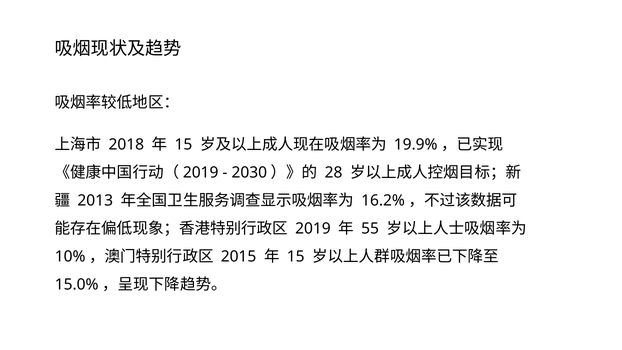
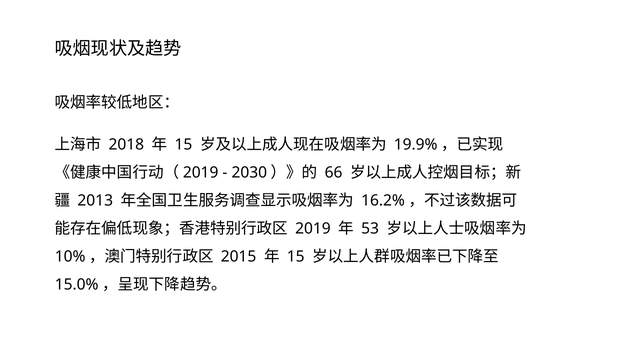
28: 28 -> 66
55: 55 -> 53
